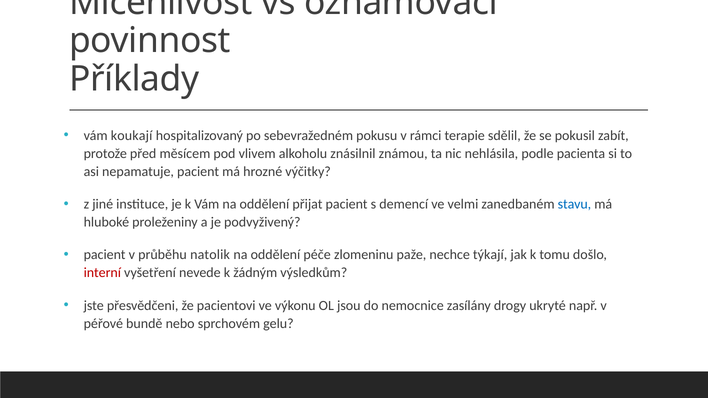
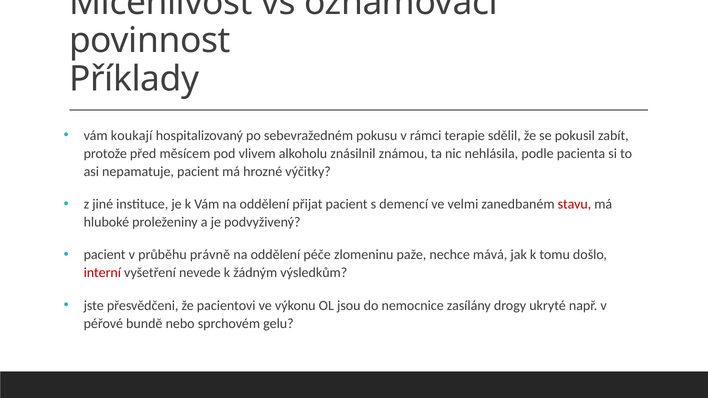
stavu colour: blue -> red
natolik: natolik -> právně
týkají: týkají -> mává
